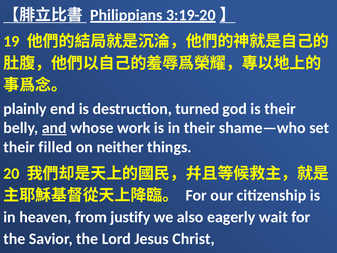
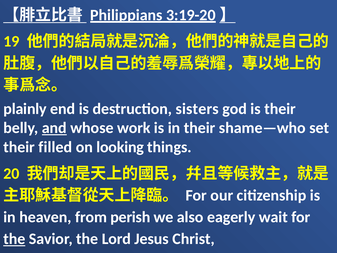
turned: turned -> sisters
neither: neither -> looking
justify: justify -> perish
the at (14, 239) underline: none -> present
